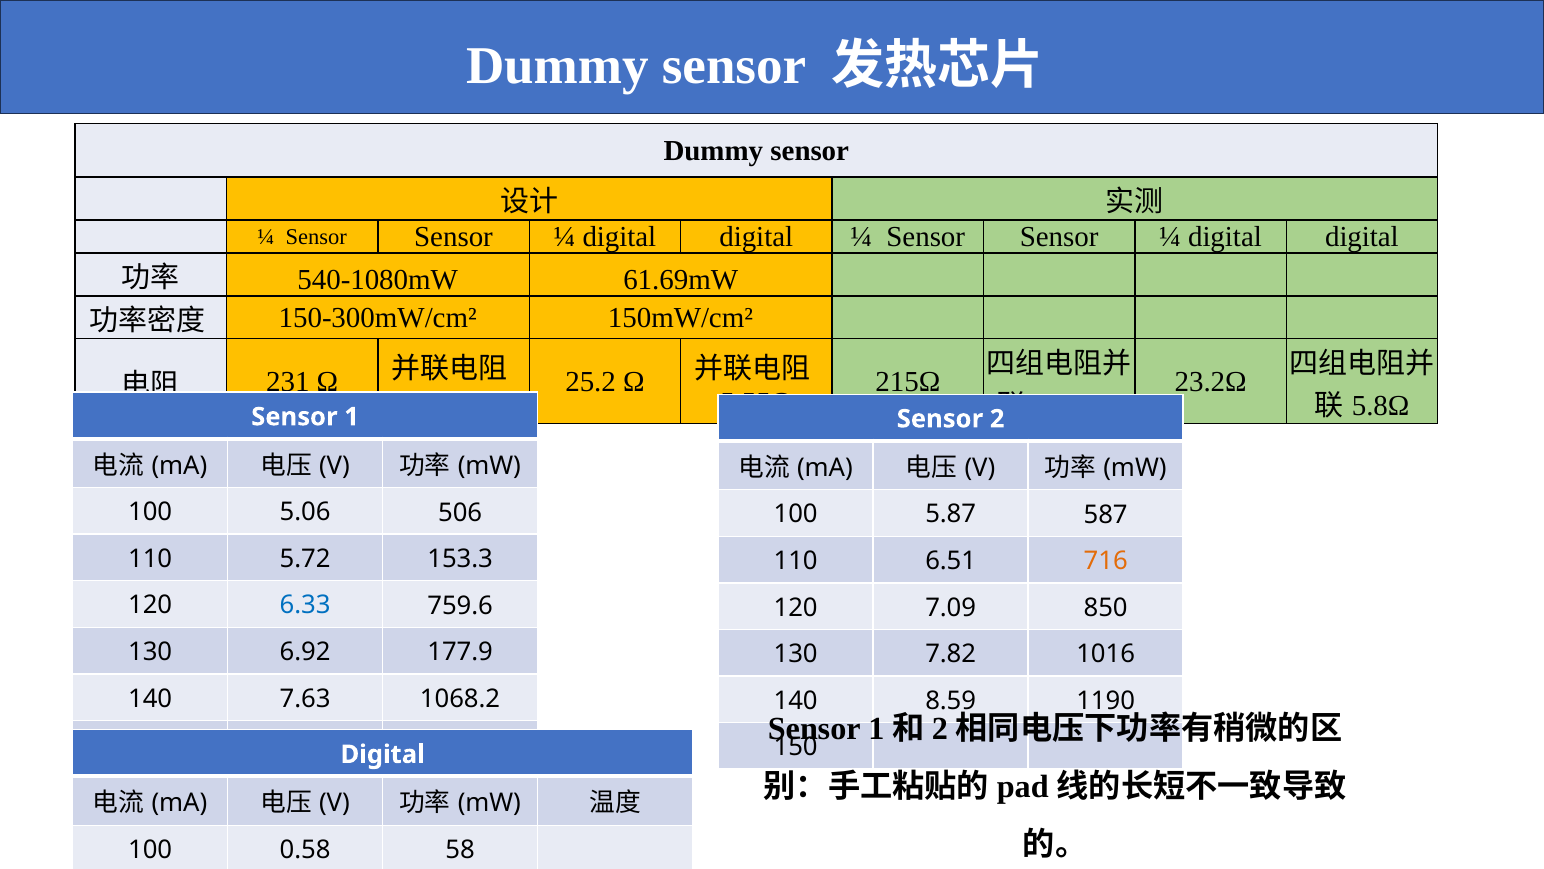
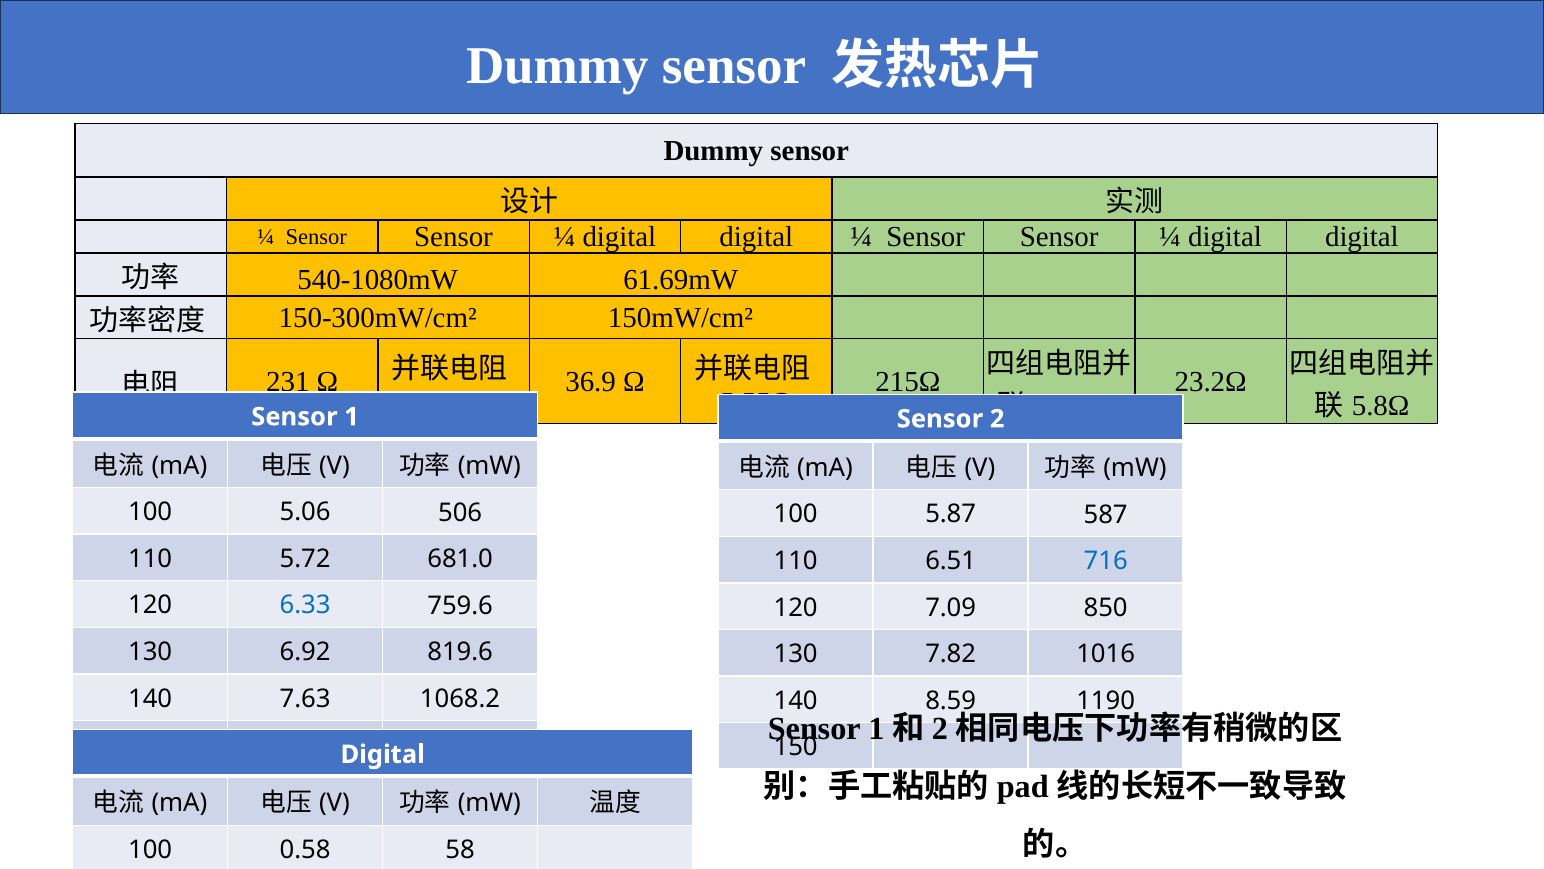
25.2: 25.2 -> 36.9
153.3: 153.3 -> 681.0
716 colour: orange -> blue
177.9: 177.9 -> 819.6
